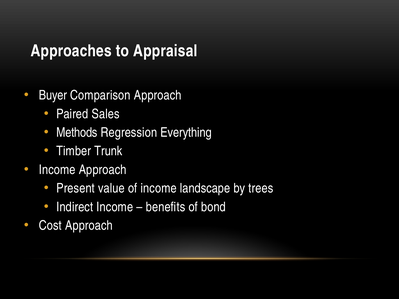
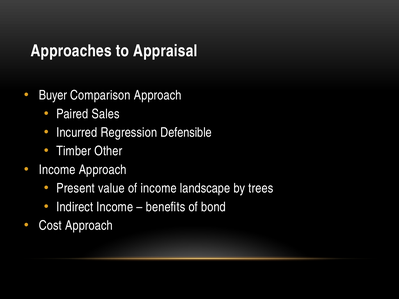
Methods: Methods -> Incurred
Everything: Everything -> Defensible
Trunk: Trunk -> Other
